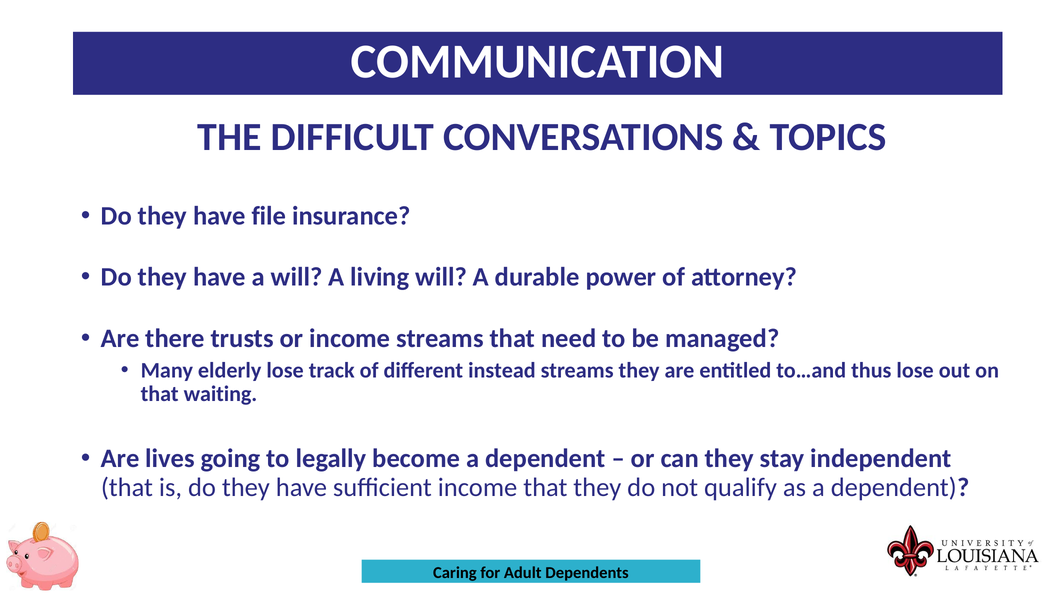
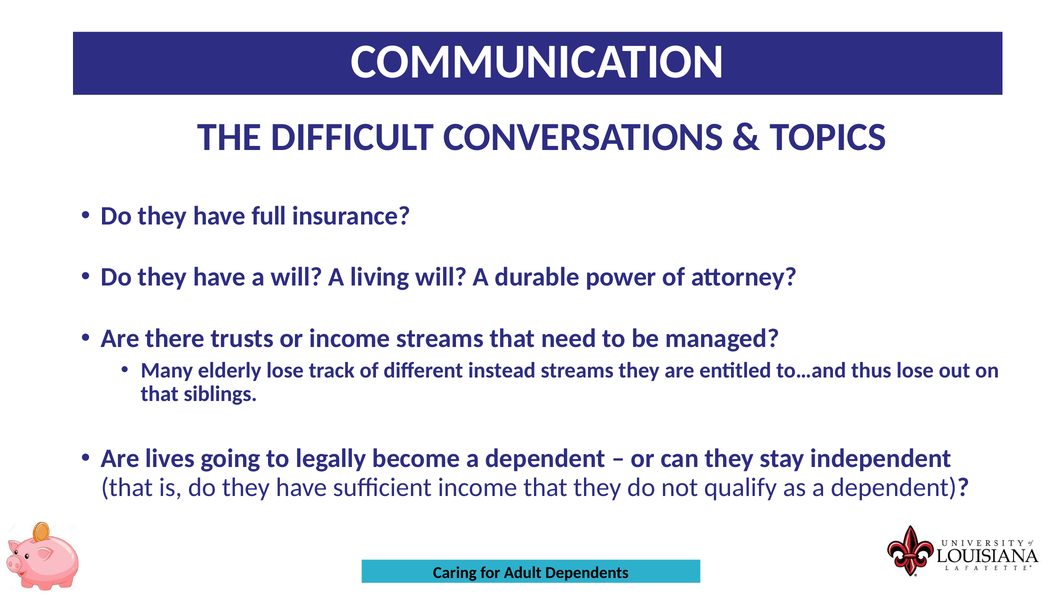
file: file -> full
waiting: waiting -> siblings
